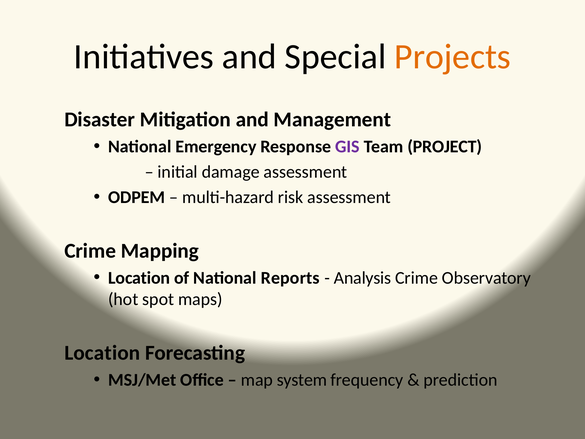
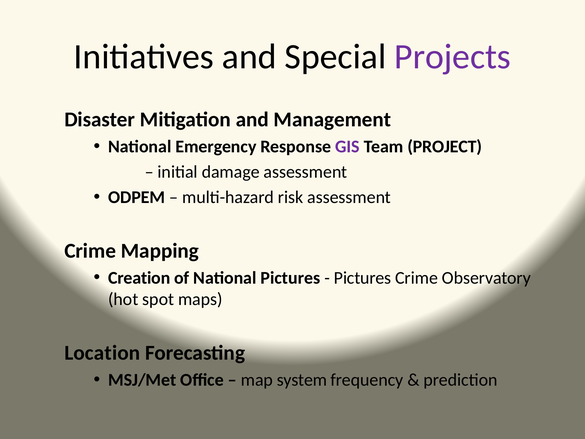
Projects colour: orange -> purple
Location at (139, 278): Location -> Creation
National Reports: Reports -> Pictures
Analysis at (363, 278): Analysis -> Pictures
